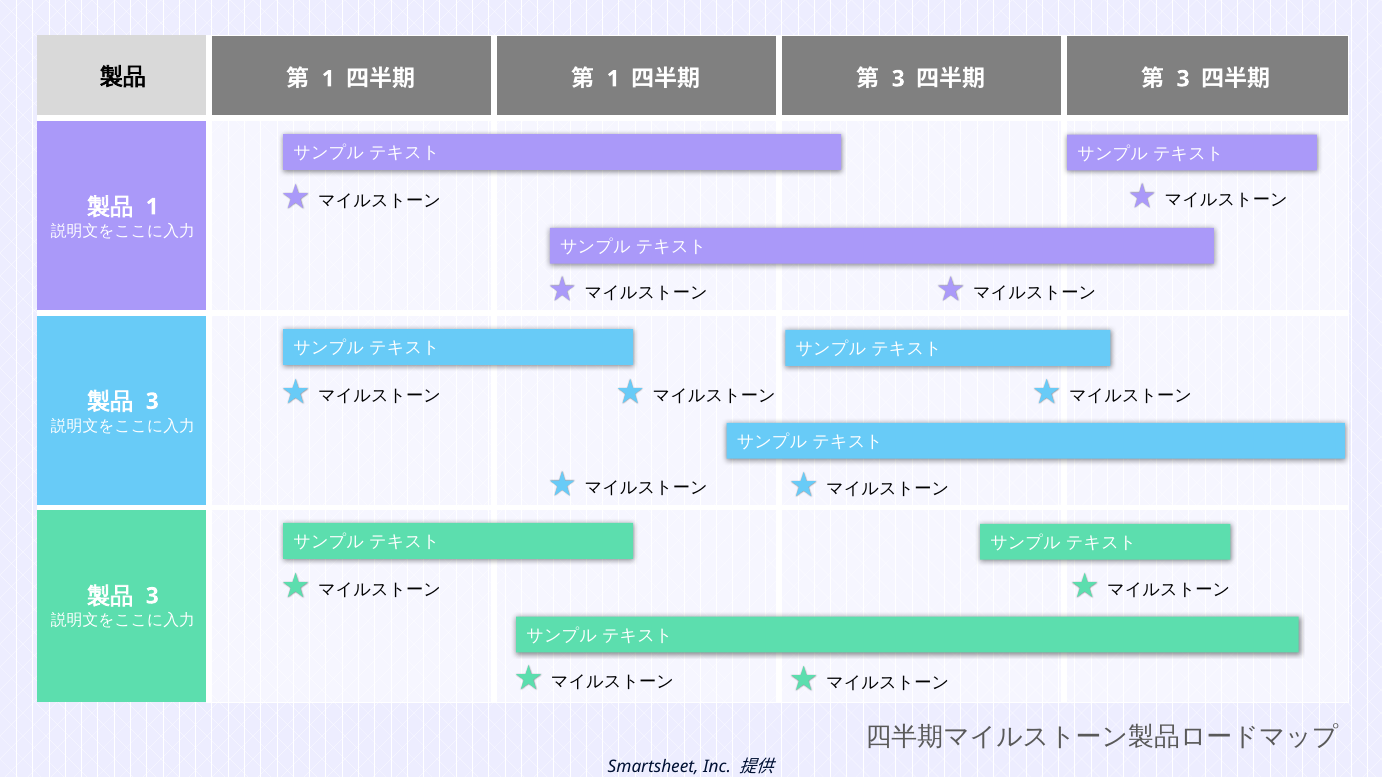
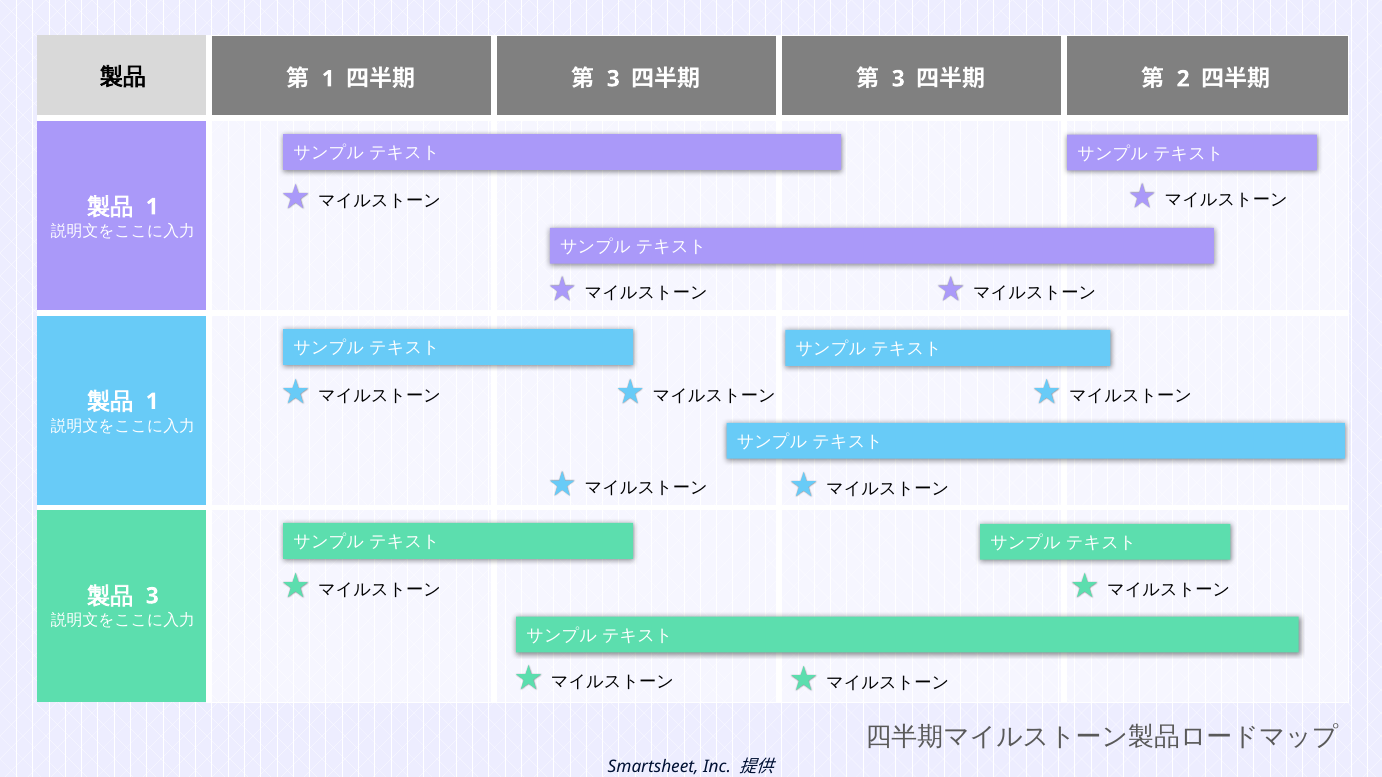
1 at (613, 79): 1 -> 3
3 at (1183, 79): 3 -> 2
3 at (152, 402): 3 -> 1
